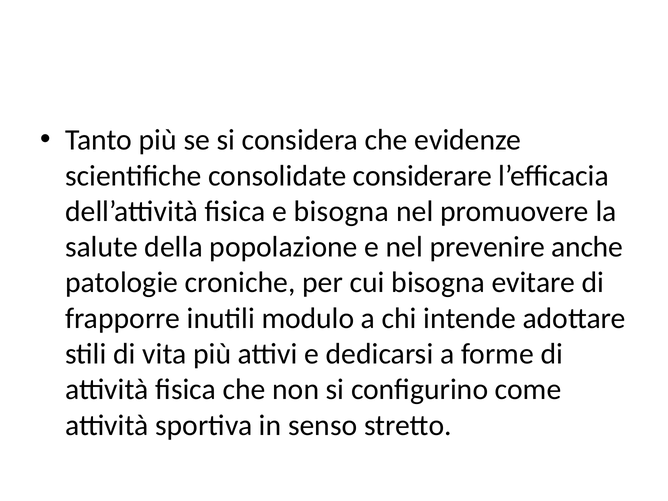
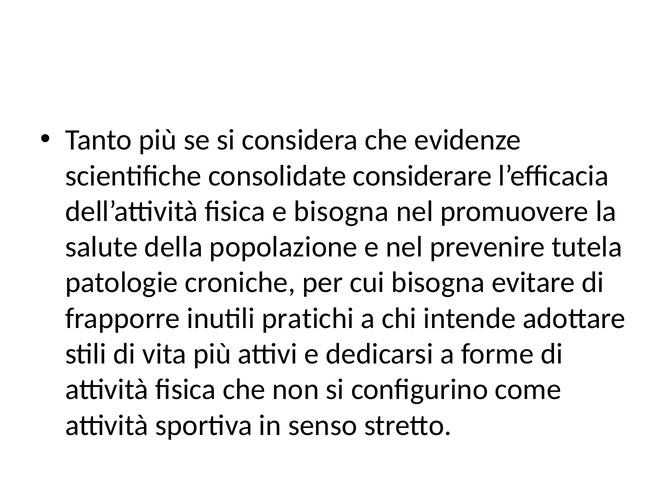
anche: anche -> tutela
modulo: modulo -> pratichi
